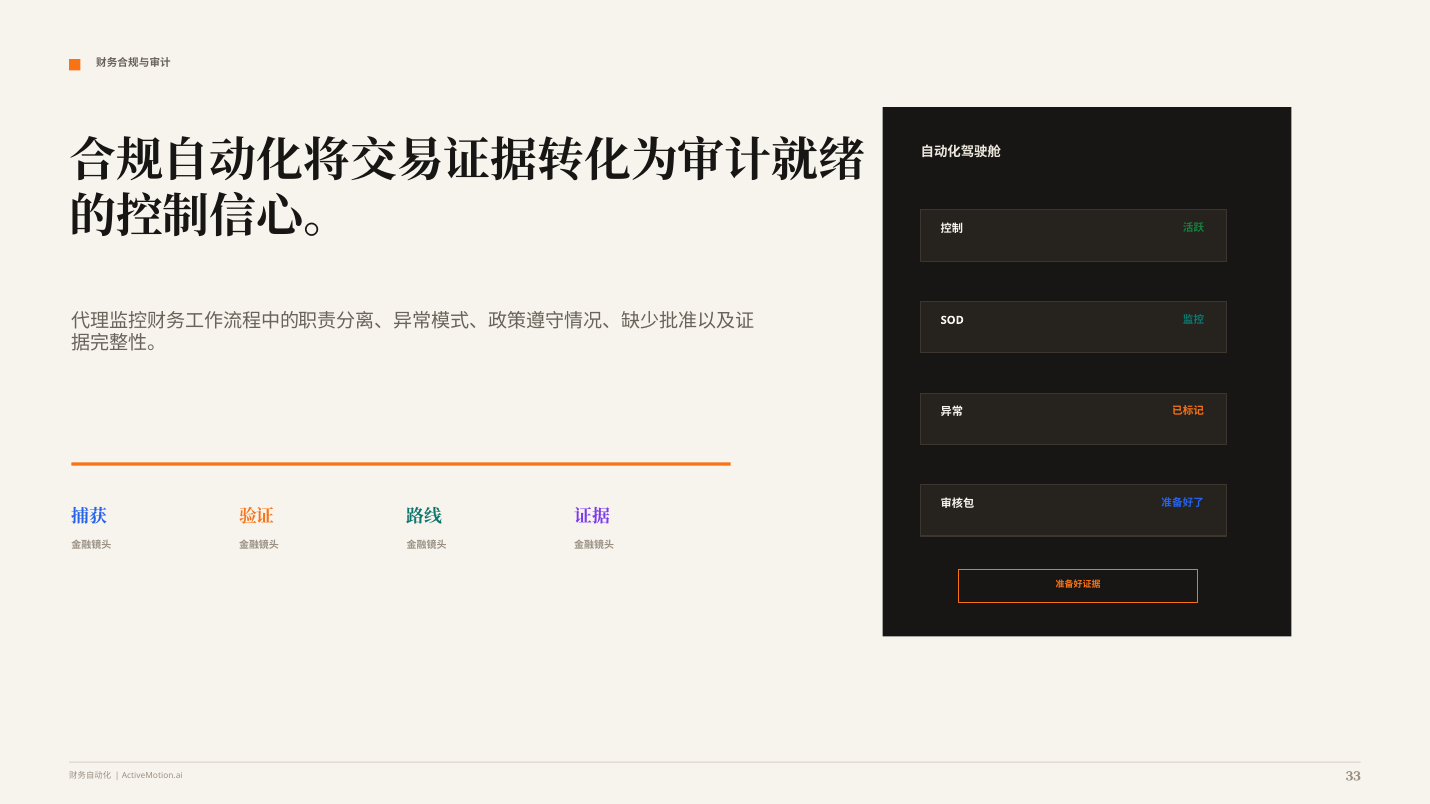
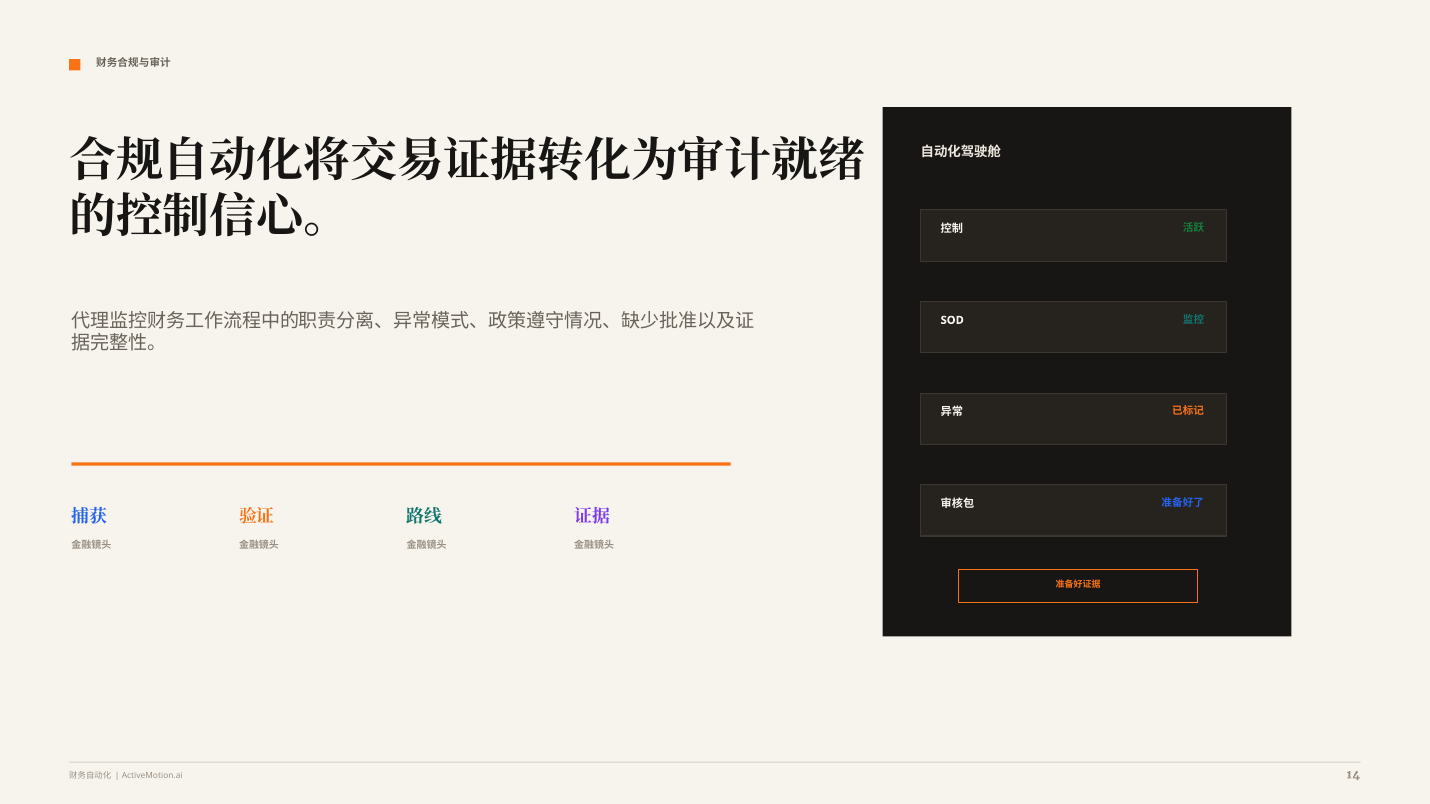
33: 33 -> 14
